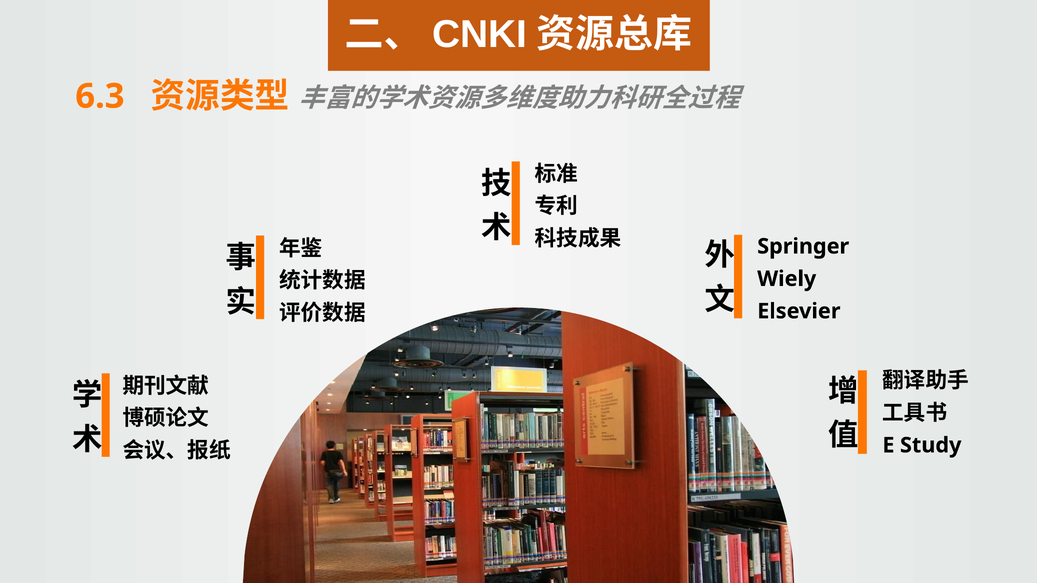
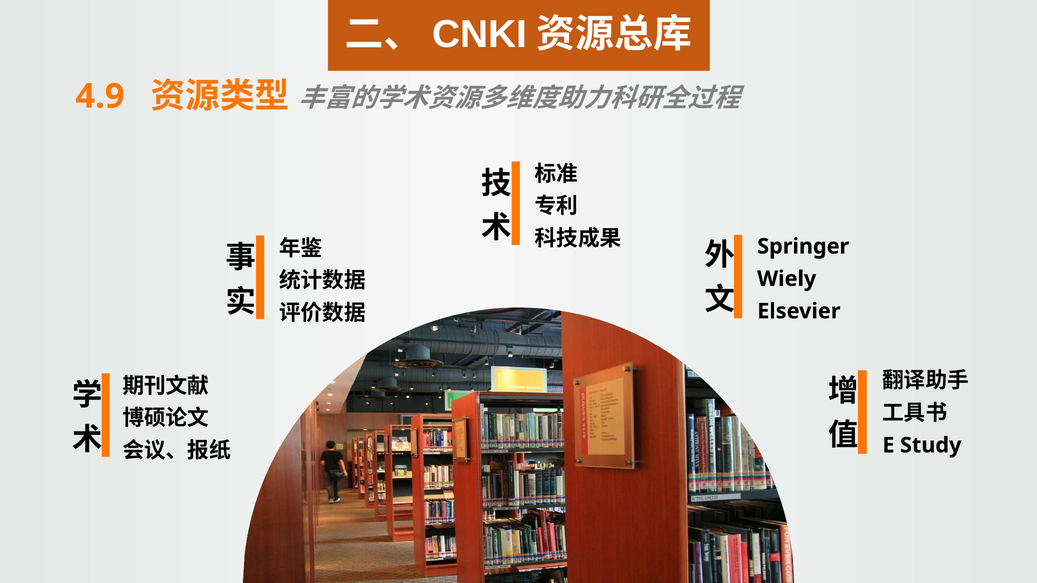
6.3: 6.3 -> 4.9
